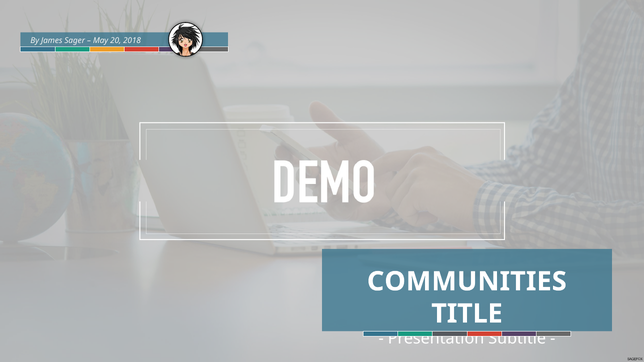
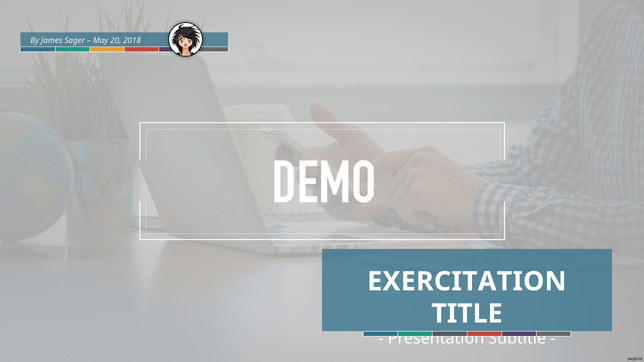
COMMUNITIES: COMMUNITIES -> EXERCITATION
